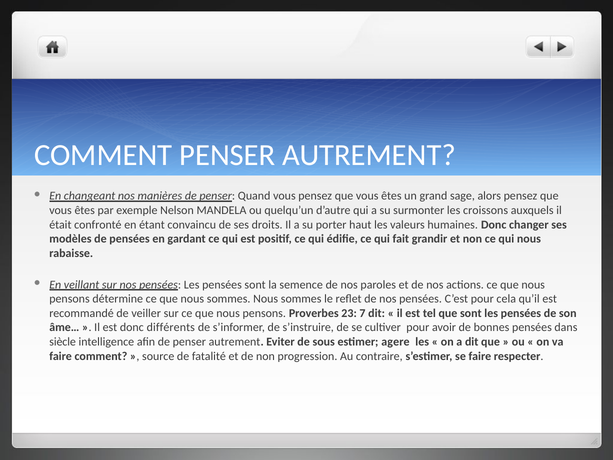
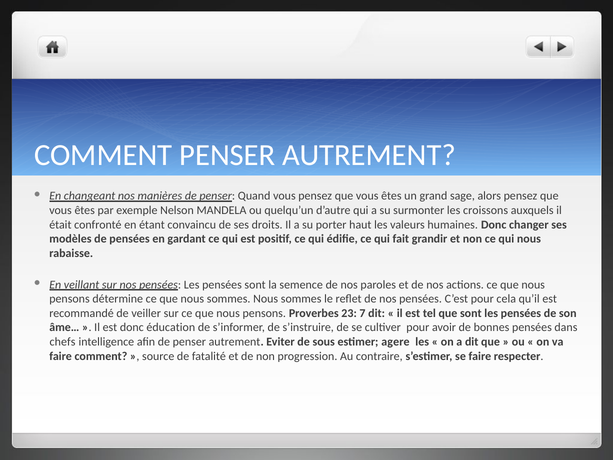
différents: différents -> éducation
siècle: siècle -> chefs
